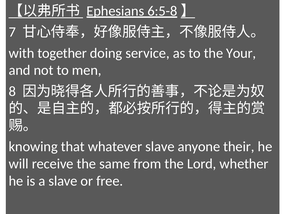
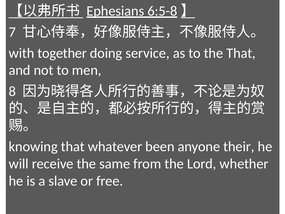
the Your: Your -> That
whatever slave: slave -> been
